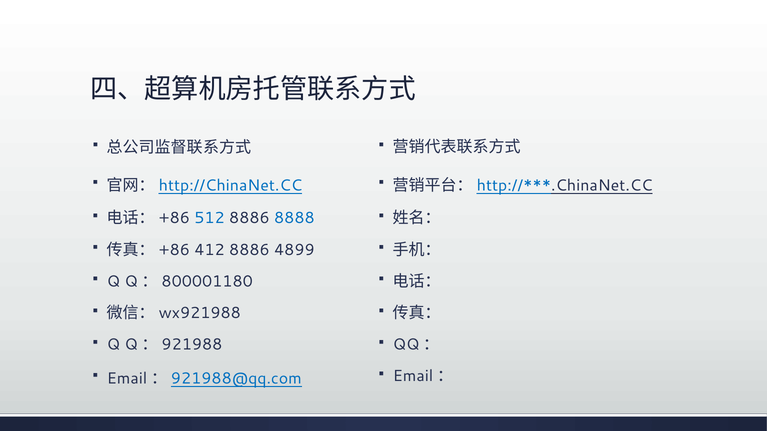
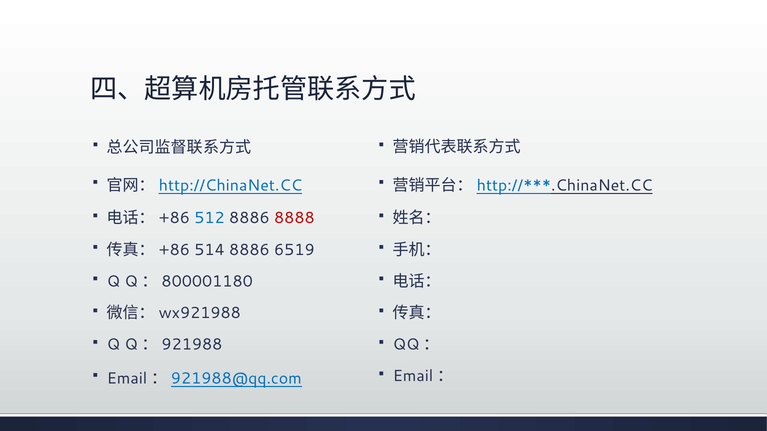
8888 colour: blue -> red
412: 412 -> 514
4899: 4899 -> 6519
